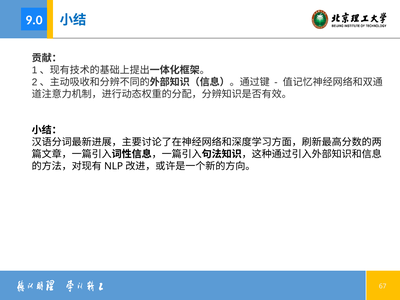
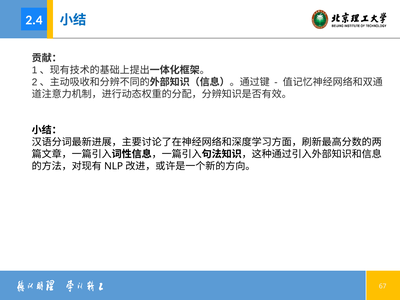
9.0: 9.0 -> 2.4
